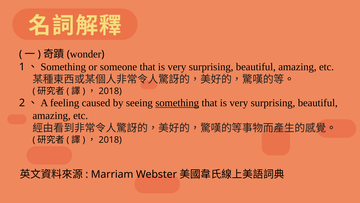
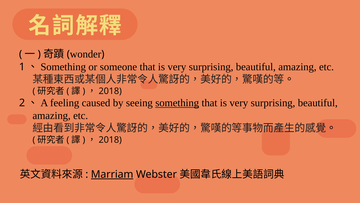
Marriam underline: none -> present
